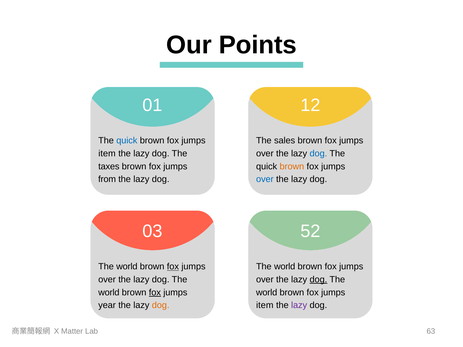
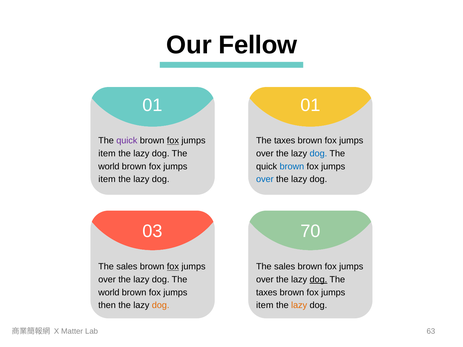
Points: Points -> Fellow
01 12: 12 -> 01
quick at (127, 141) colour: blue -> purple
fox at (173, 141) underline: none -> present
sales at (285, 141): sales -> taxes
taxes at (109, 166): taxes -> world
brown at (292, 166) colour: orange -> blue
from at (107, 179): from -> item
52: 52 -> 70
world at (127, 267): world -> sales
world at (285, 267): world -> sales
fox at (155, 293) underline: present -> none
world at (267, 293): world -> taxes
year: year -> then
lazy at (299, 305) colour: purple -> orange
